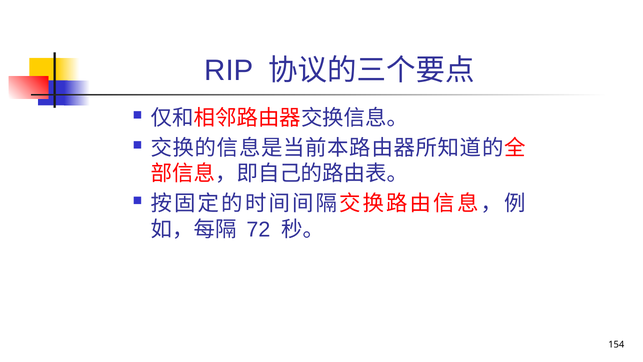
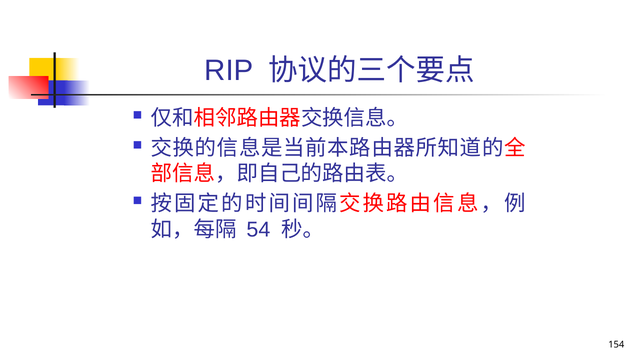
72: 72 -> 54
